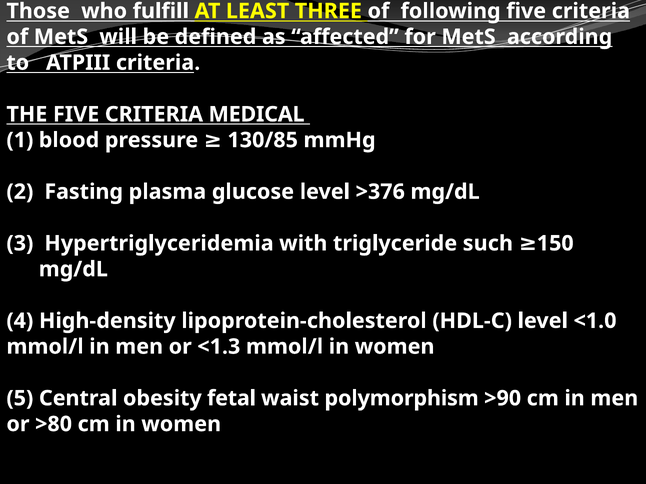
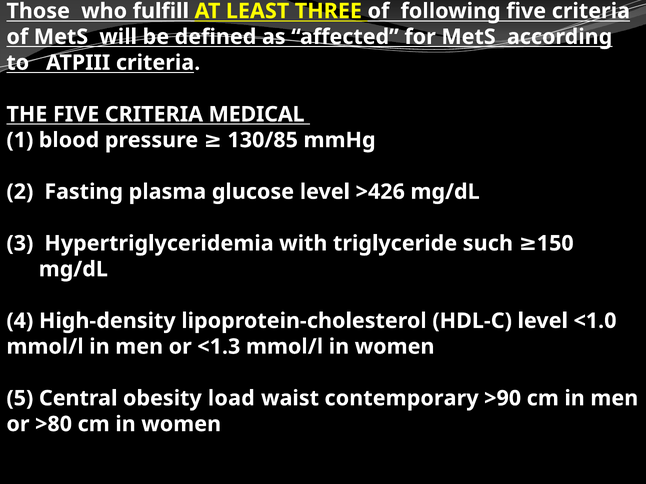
>376: >376 -> >426
fetal: fetal -> load
polymorphism: polymorphism -> contemporary
